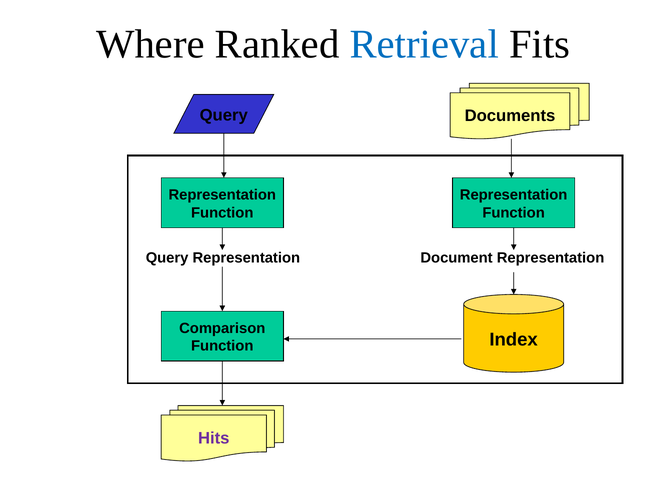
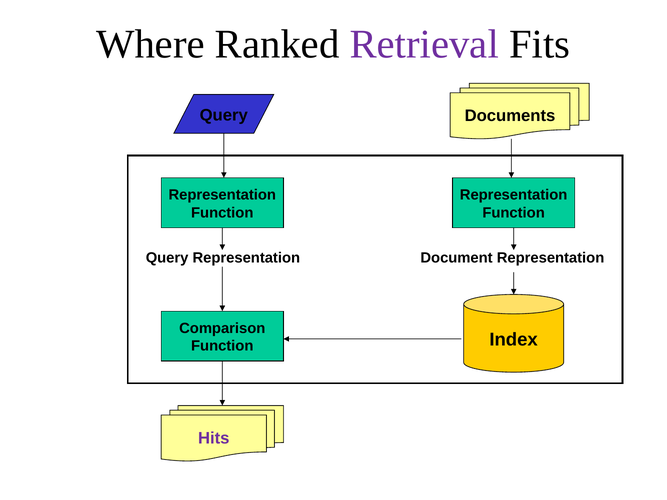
Retrieval colour: blue -> purple
